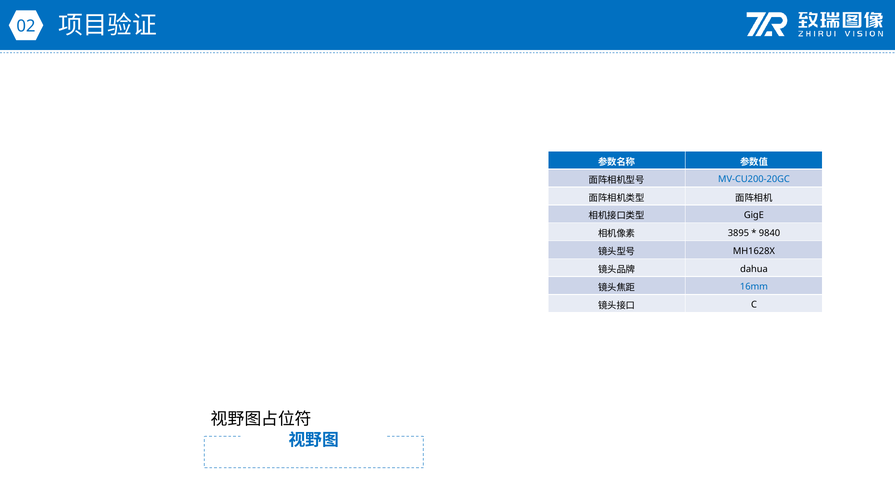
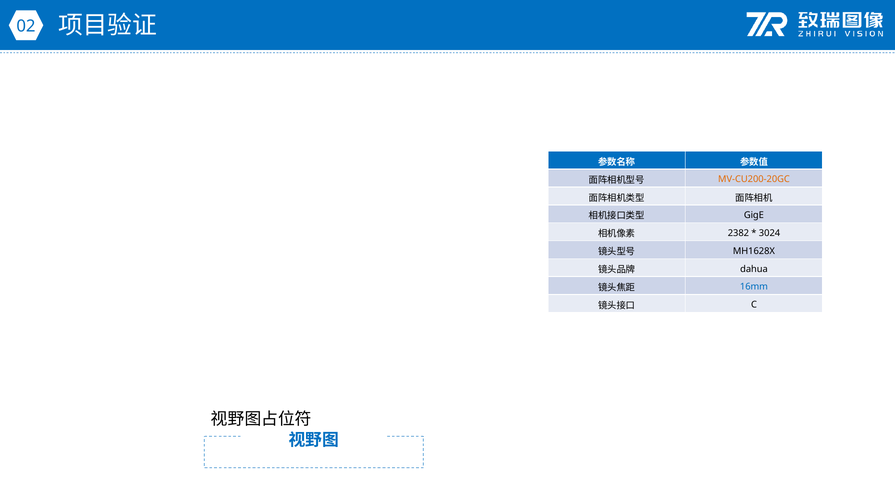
MV-CU200-20GC colour: blue -> orange
3895: 3895 -> 2382
9840: 9840 -> 3024
